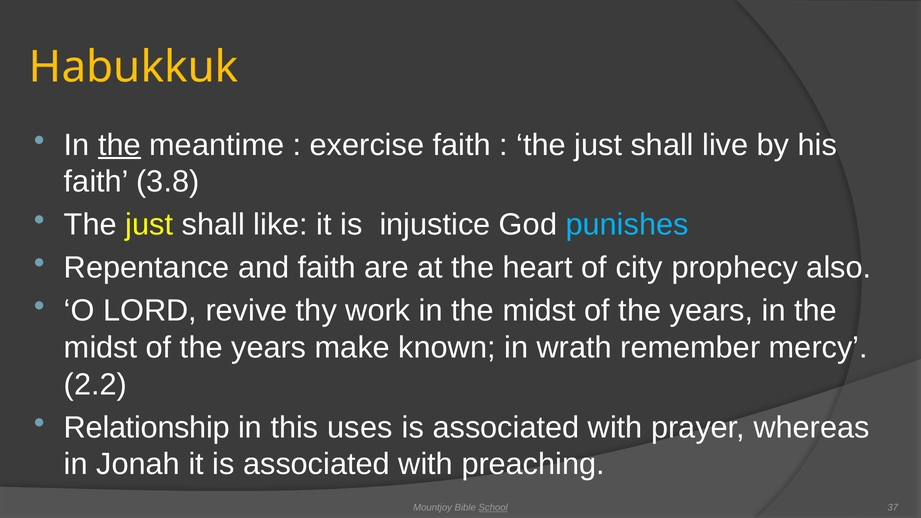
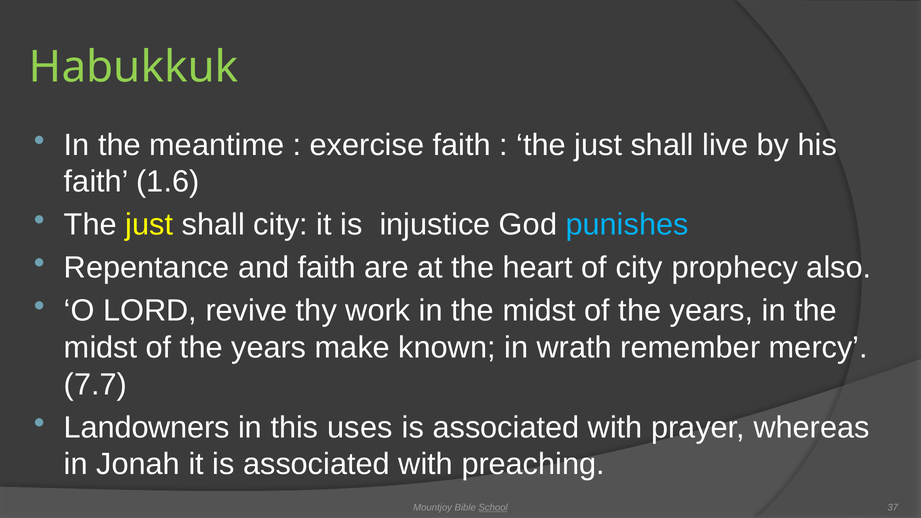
Habukkuk colour: yellow -> light green
the at (119, 145) underline: present -> none
3.8: 3.8 -> 1.6
shall like: like -> city
2.2: 2.2 -> 7.7
Relationship: Relationship -> Landowners
